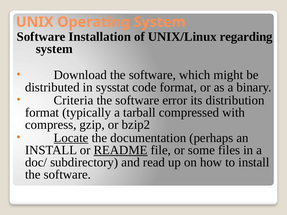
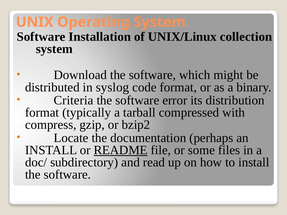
regarding: regarding -> collection
sysstat: sysstat -> syslog
Locate underline: present -> none
